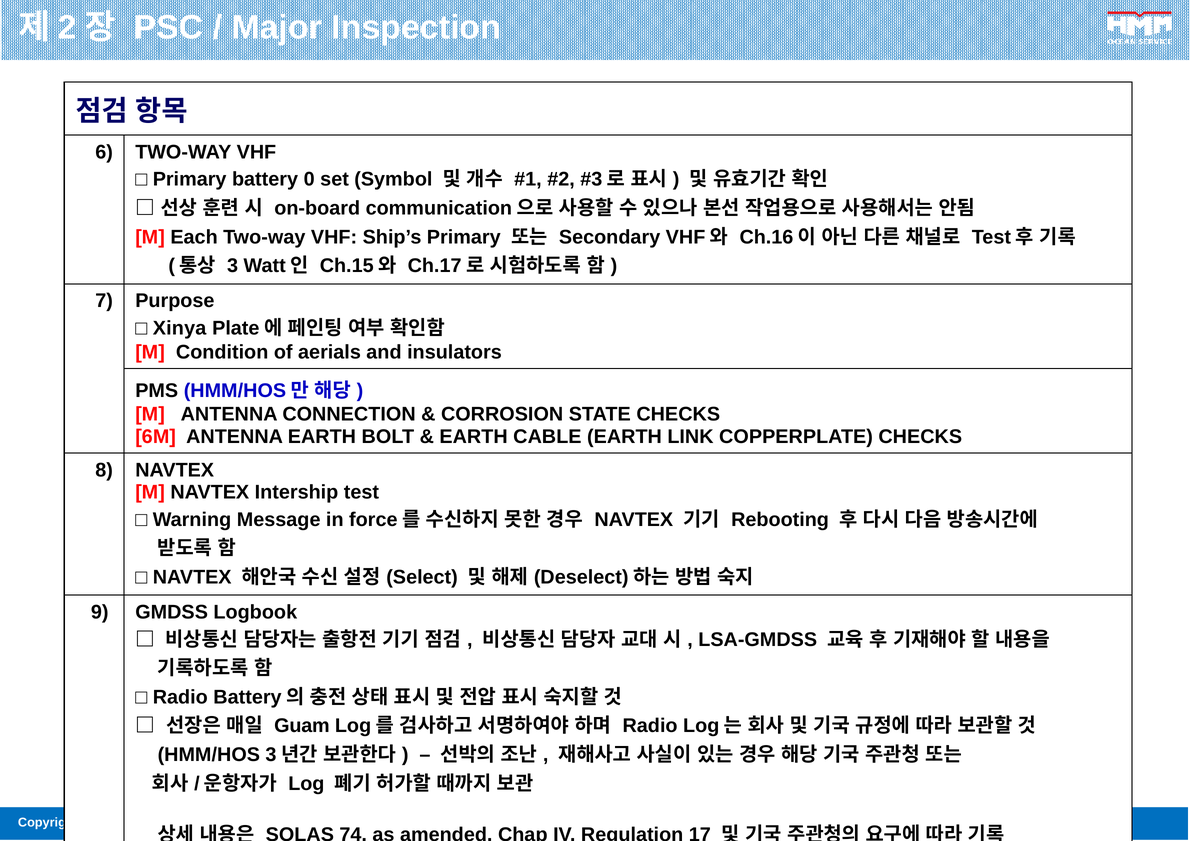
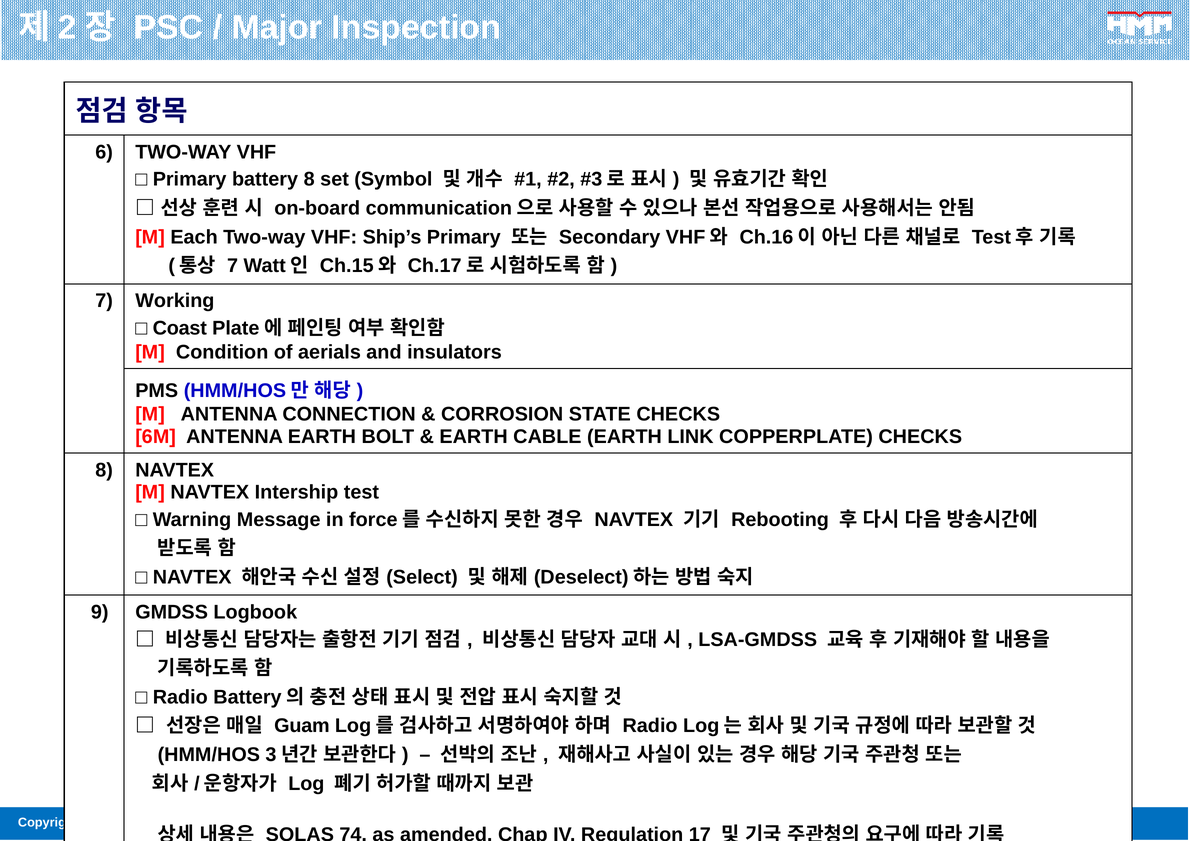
battery 0: 0 -> 8
3 at (233, 266): 3 -> 7
Purpose: Purpose -> Working
Xinya: Xinya -> Coast
